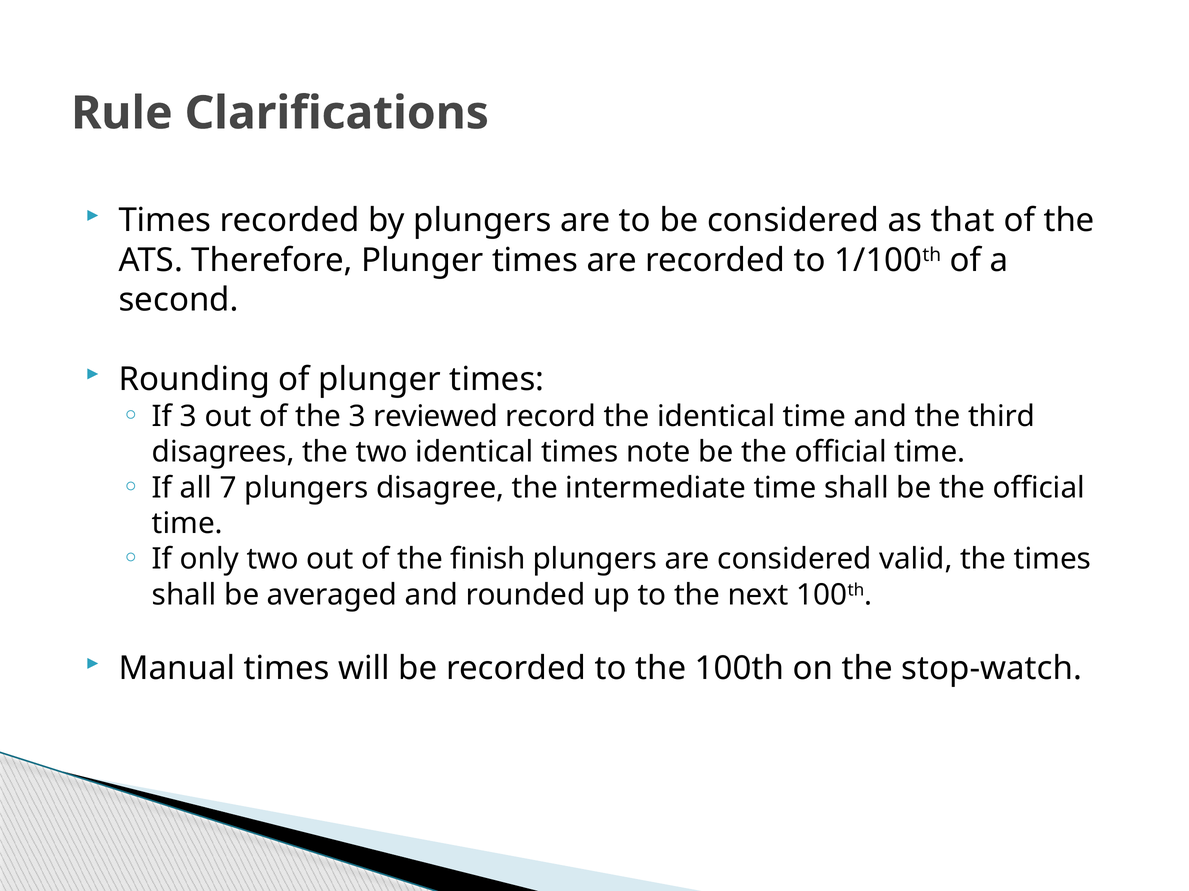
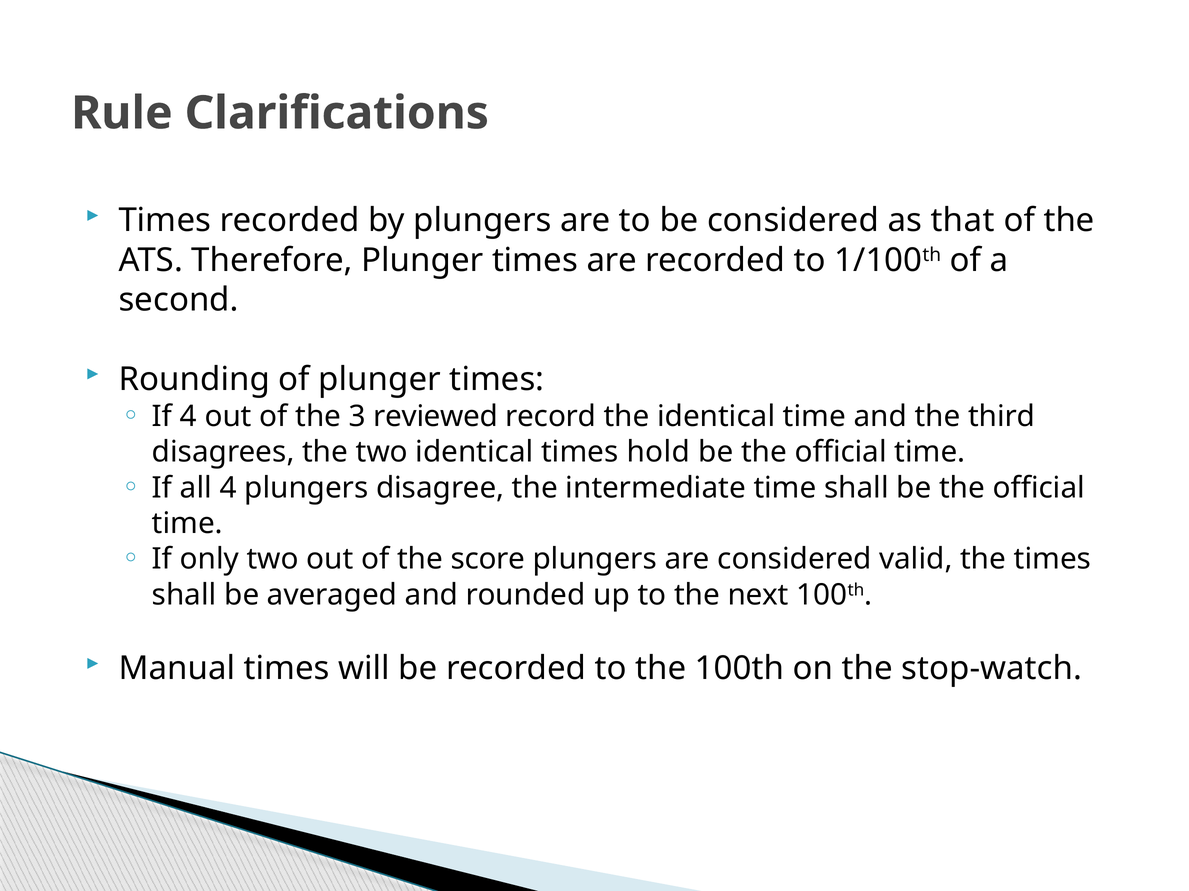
If 3: 3 -> 4
note: note -> hold
all 7: 7 -> 4
finish: finish -> score
